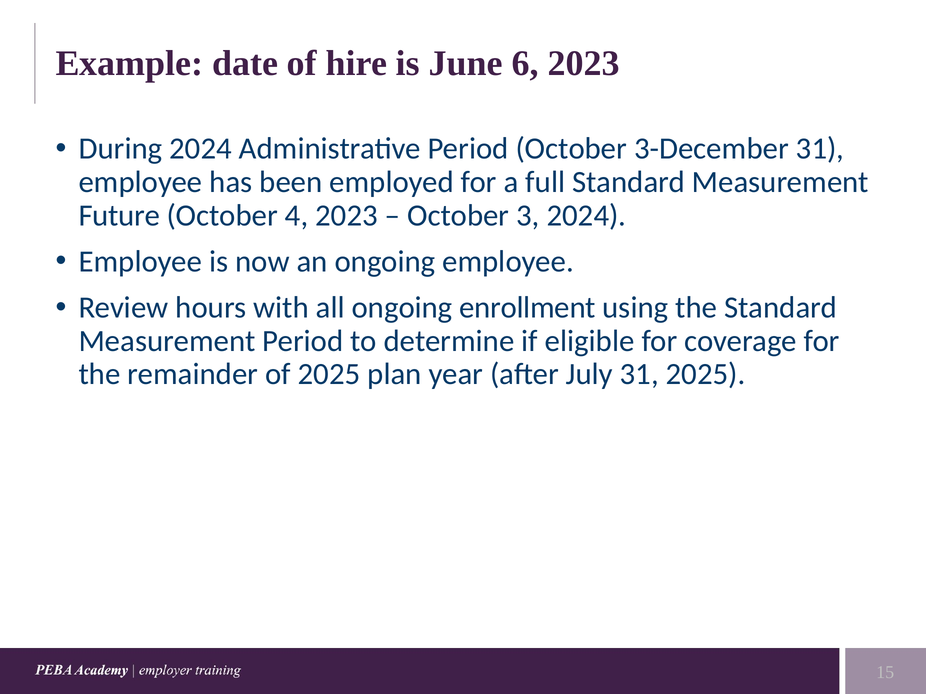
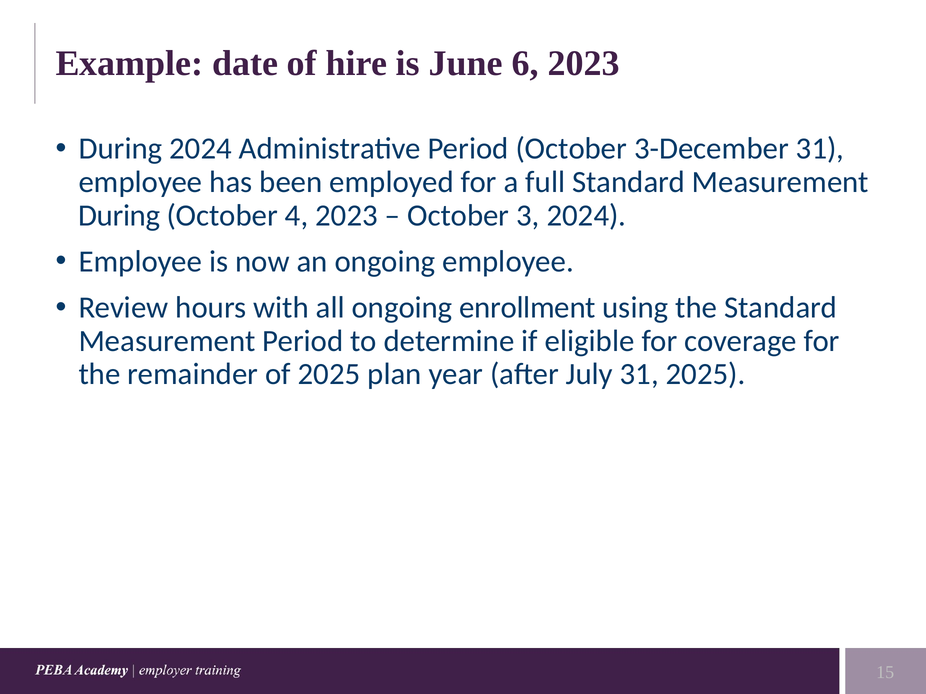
Future at (119, 216): Future -> During
